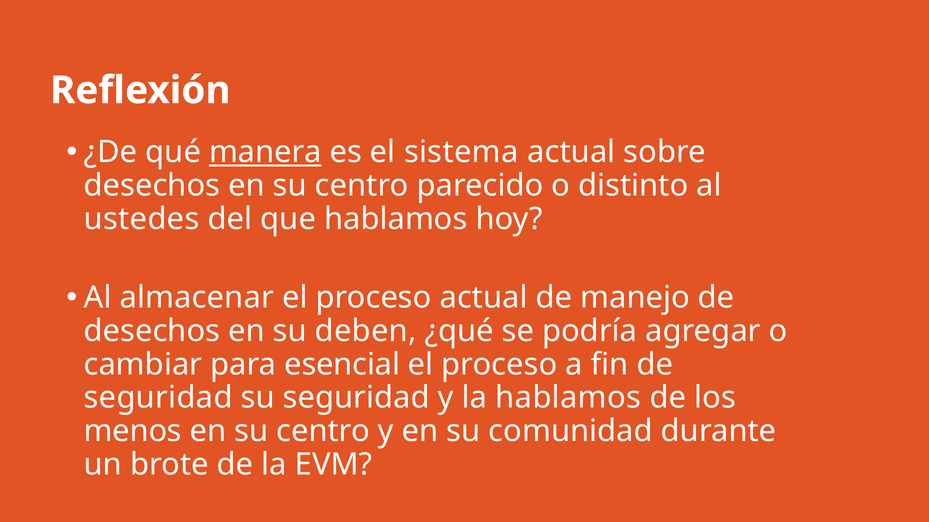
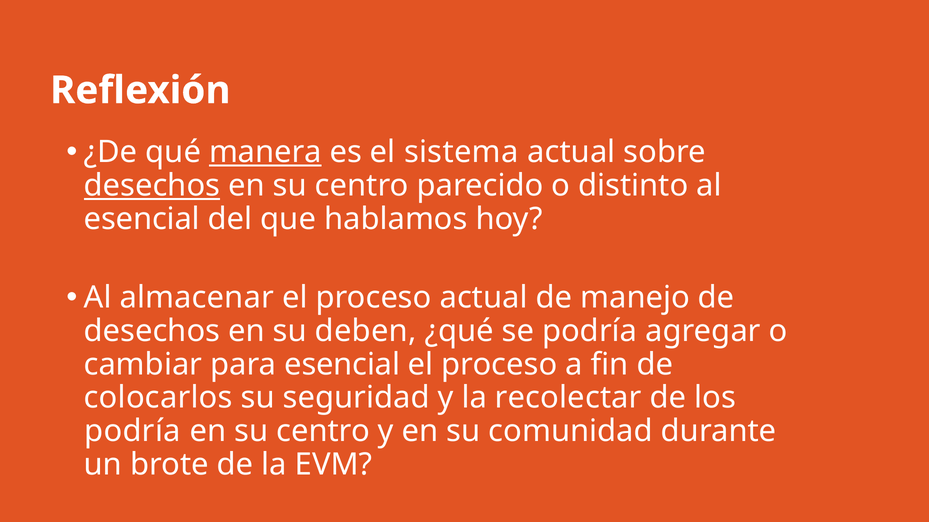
desechos at (152, 186) underline: none -> present
ustedes at (142, 219): ustedes -> esencial
seguridad at (158, 398): seguridad -> colocarlos
la hablamos: hablamos -> recolectar
menos at (133, 432): menos -> podría
